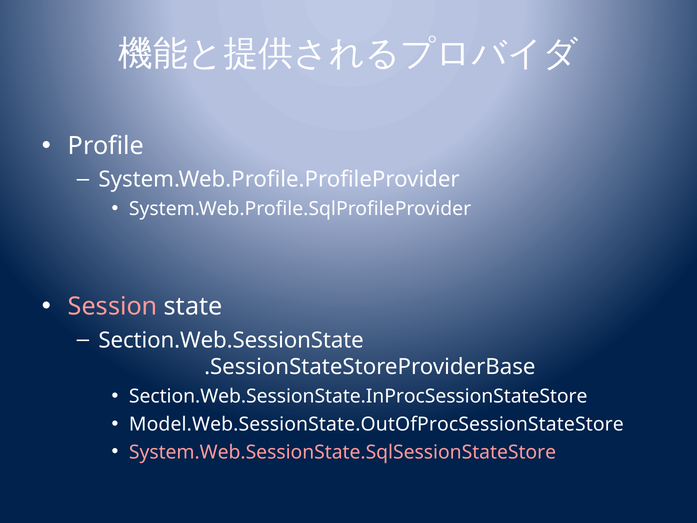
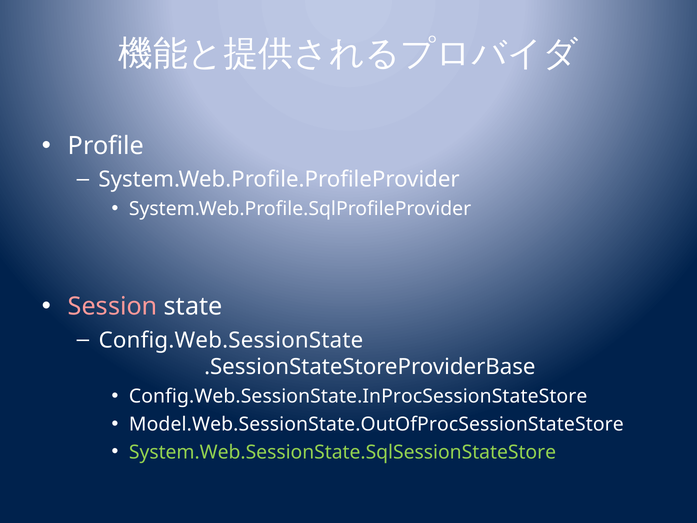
Section.Web.SessionState: Section.Web.SessionState -> Config.Web.SessionState
Section.Web.SessionState.InProcSessionStateStore: Section.Web.SessionState.InProcSessionStateStore -> Config.Web.SessionState.InProcSessionStateStore
System.Web.SessionState.SqlSessionStateStore colour: pink -> light green
